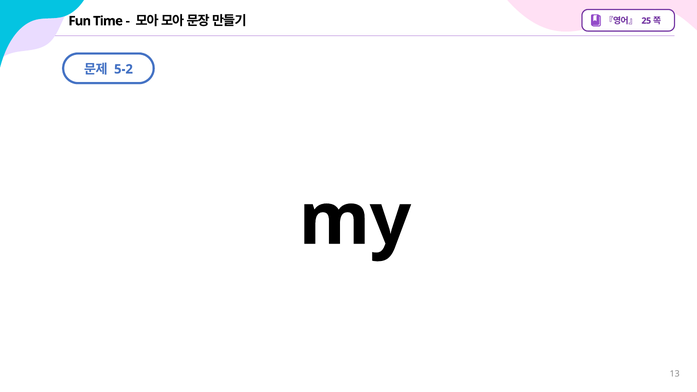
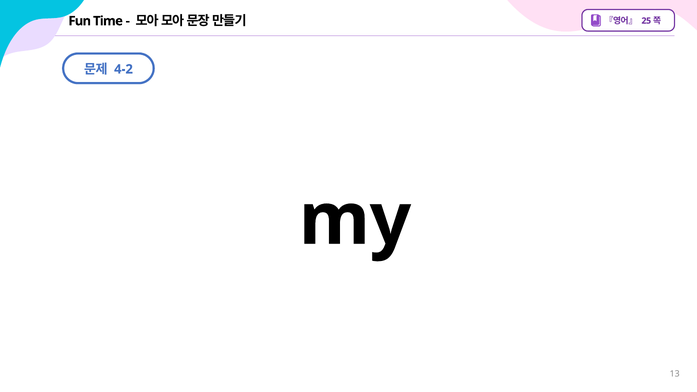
5-2: 5-2 -> 4-2
